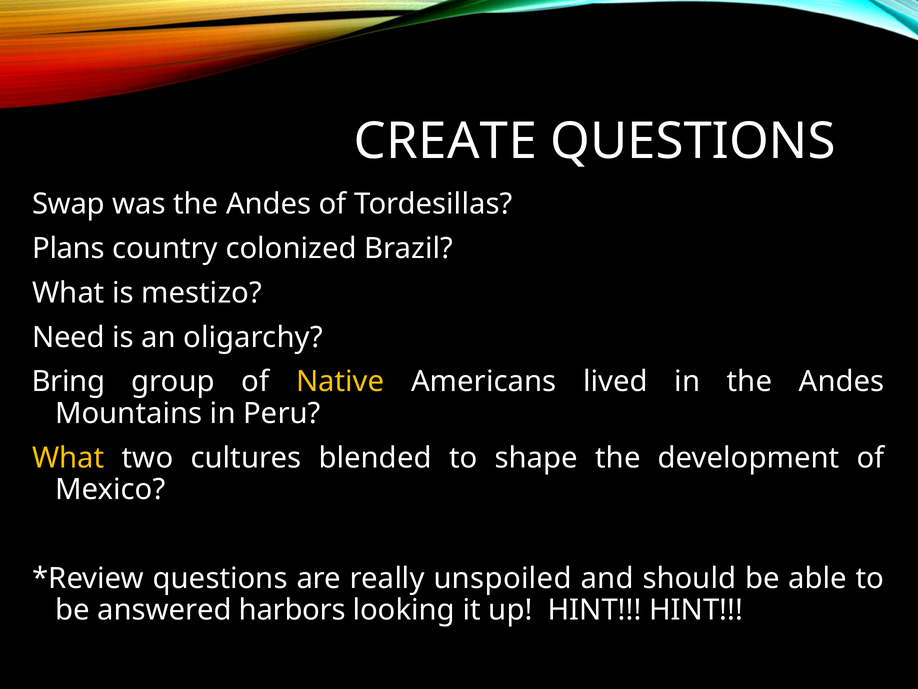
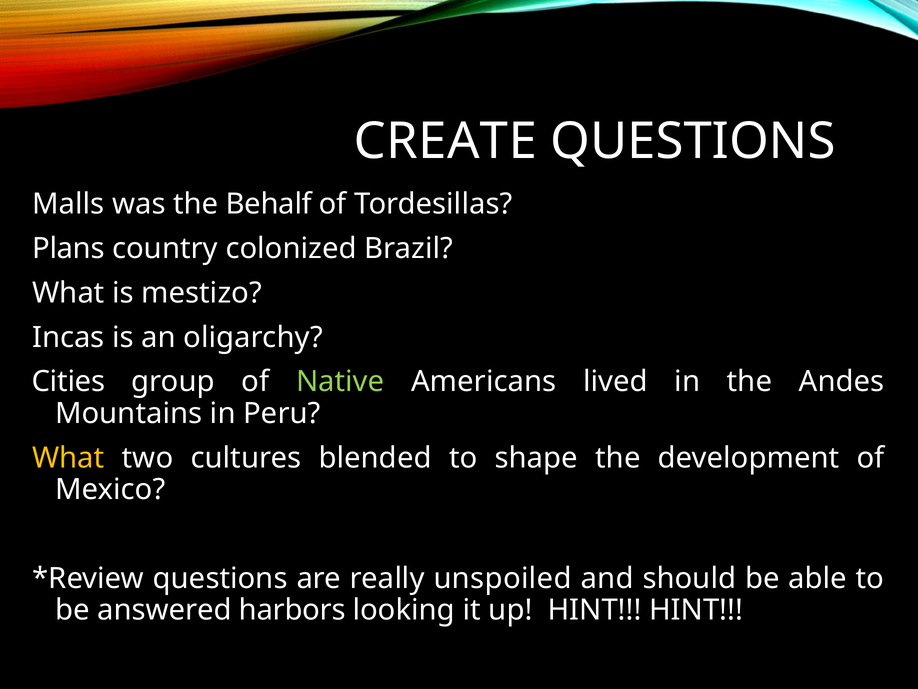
Swap: Swap -> Malls
was the Andes: Andes -> Behalf
Need: Need -> Incas
Bring: Bring -> Cities
Native colour: yellow -> light green
